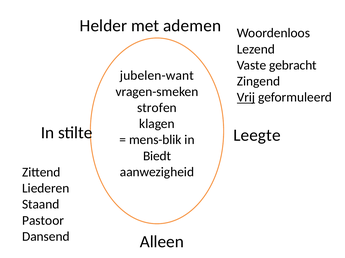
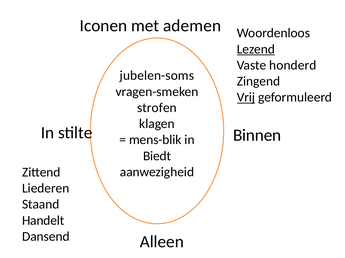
Helder: Helder -> Iconen
Lezend underline: none -> present
gebracht: gebracht -> honderd
jubelen-want: jubelen-want -> jubelen-soms
Leegte: Leegte -> Binnen
Pastoor: Pastoor -> Handelt
